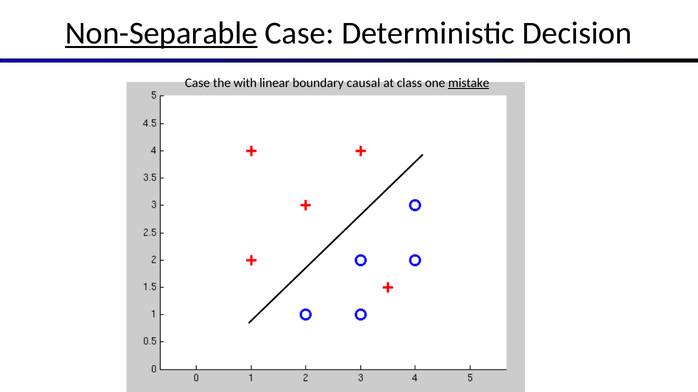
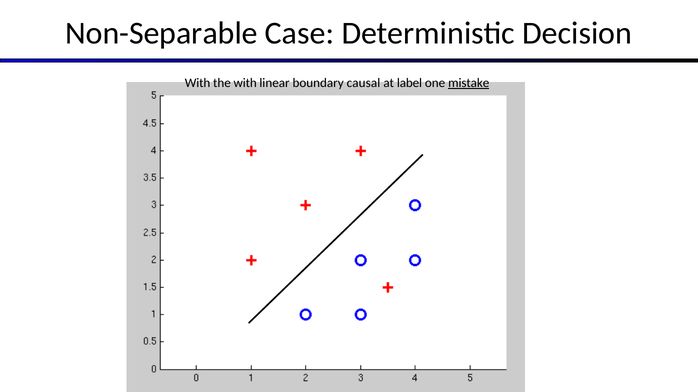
Non-Separable underline: present -> none
Case at (197, 83): Case -> With
class: class -> label
